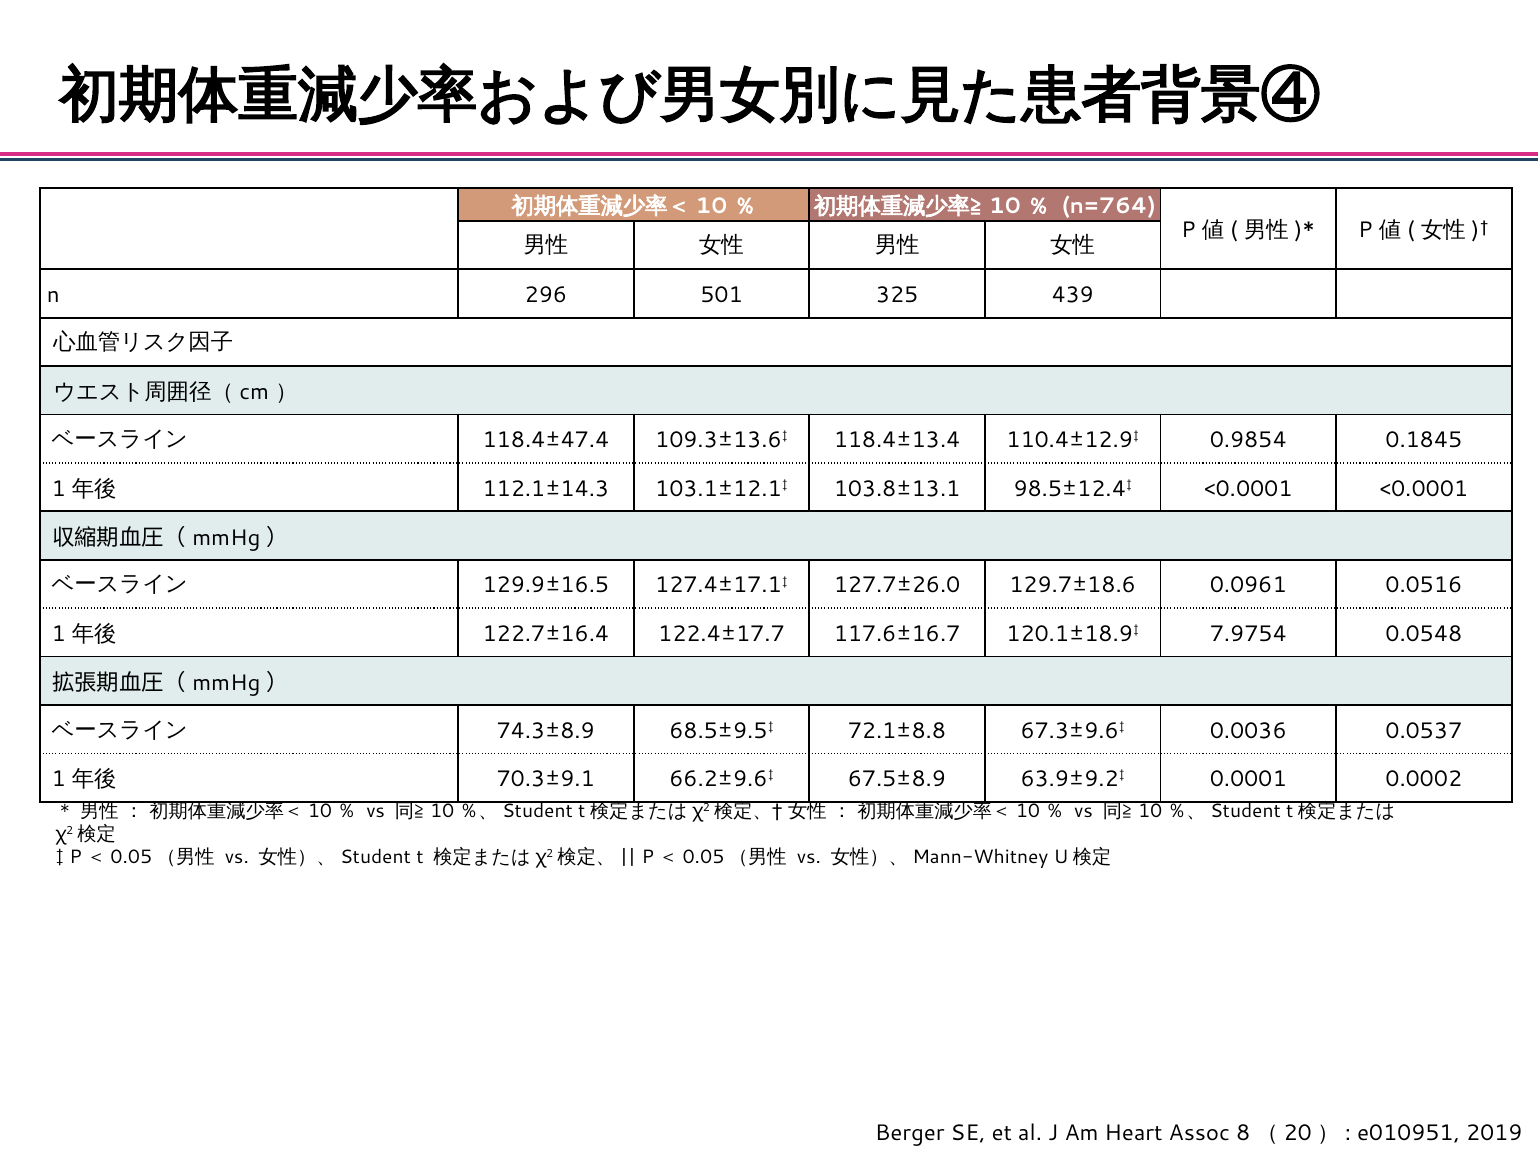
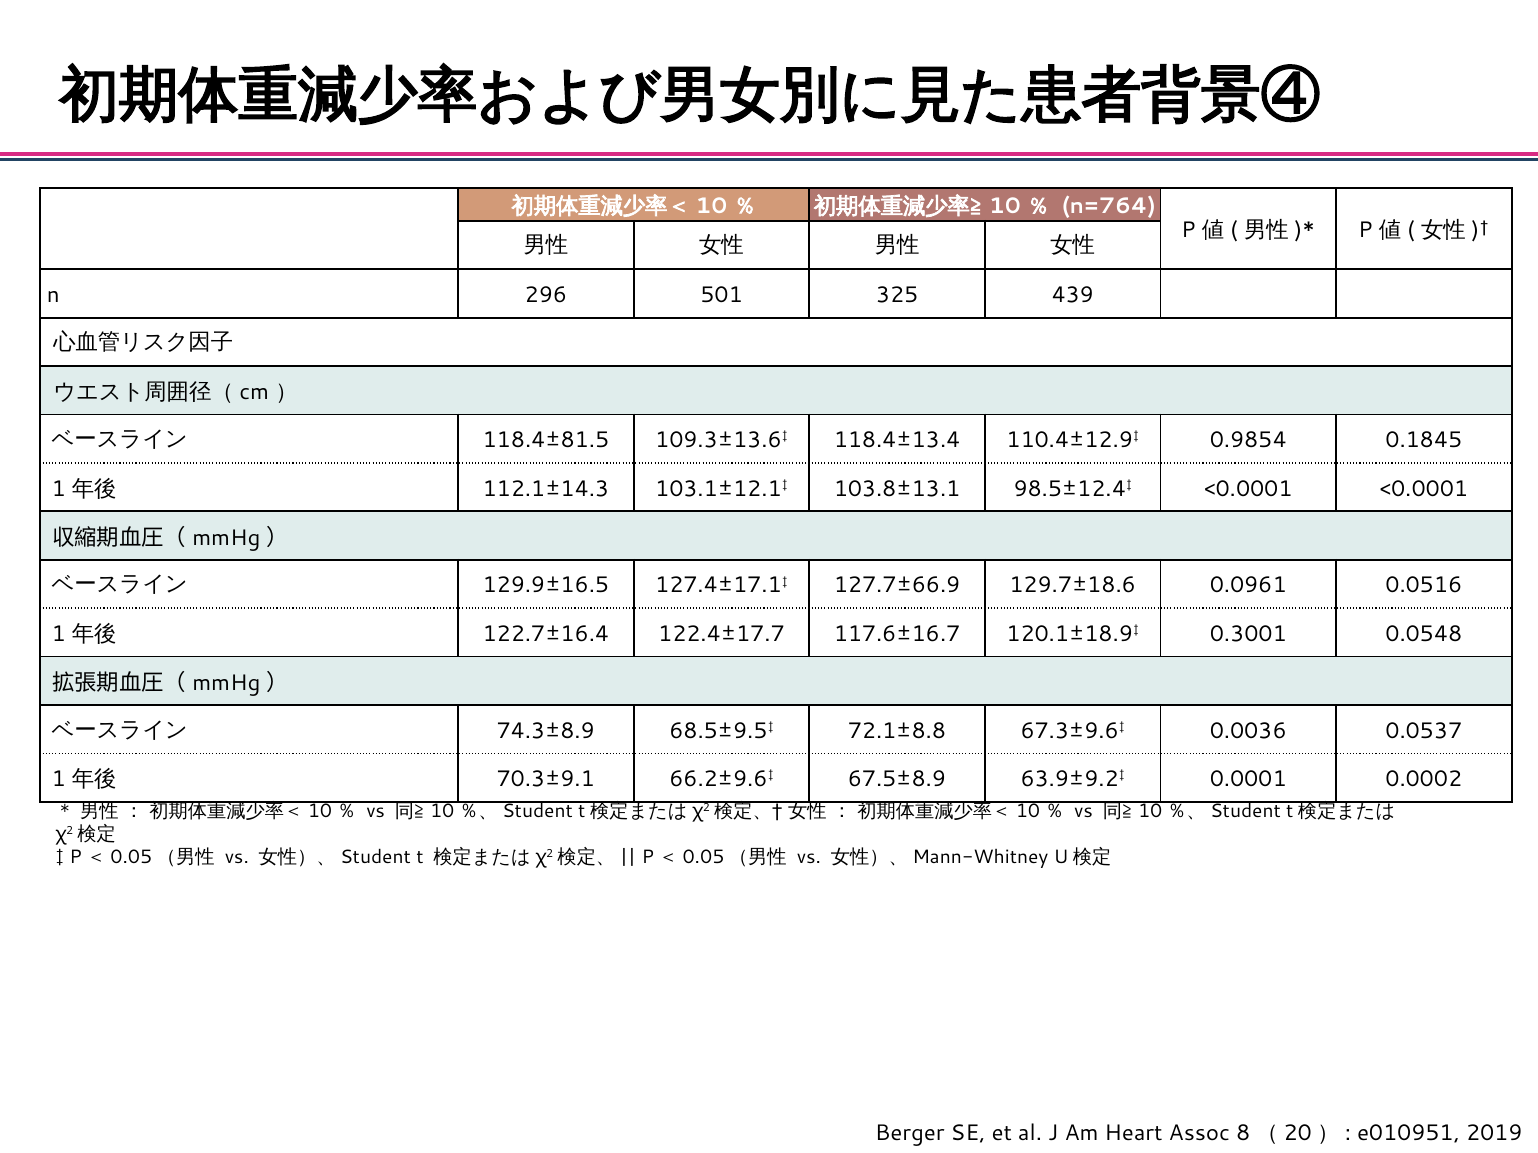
118.4±47.4: 118.4±47.4 -> 118.4±81.5
127.7±26.0: 127.7±26.0 -> 127.7±66.9
7.9754: 7.9754 -> 0.3001
